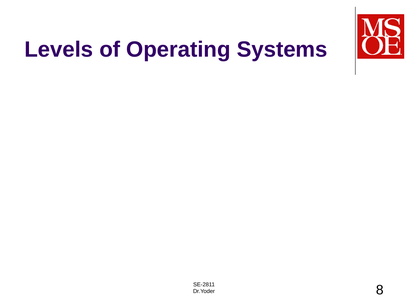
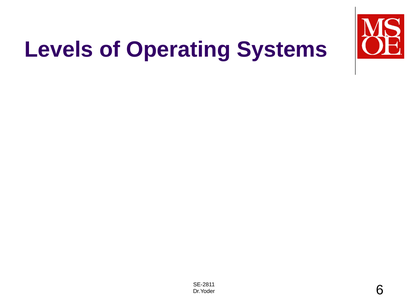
8: 8 -> 6
